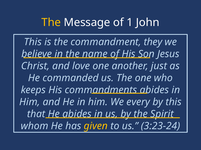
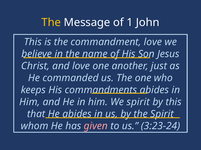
commandment they: they -> love
We every: every -> spirit
given colour: yellow -> pink
